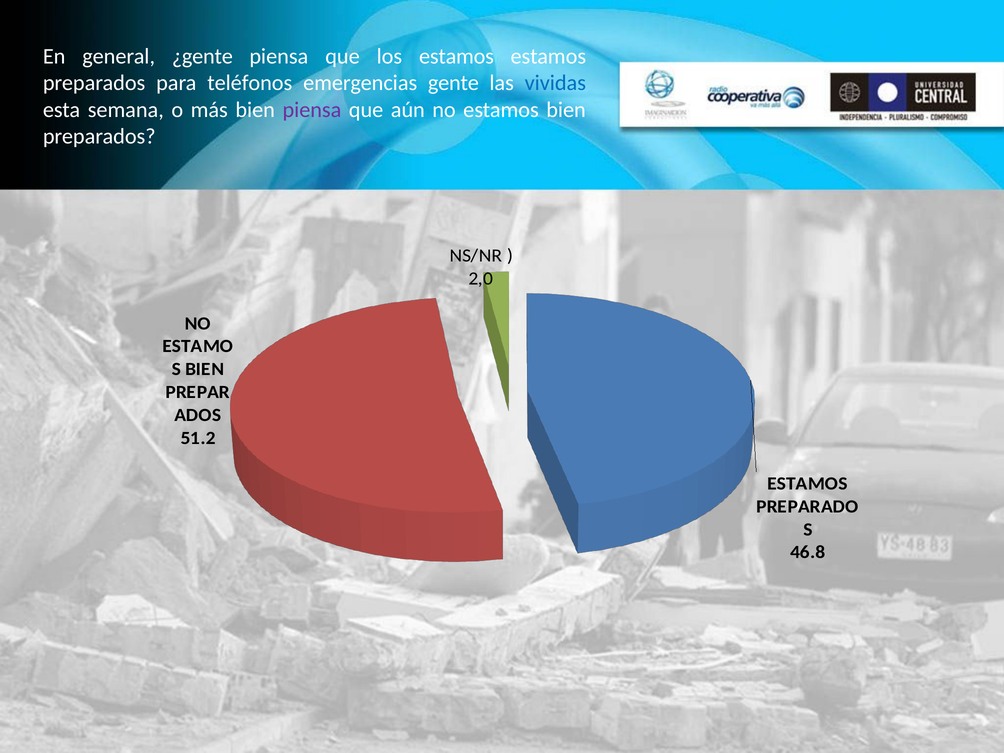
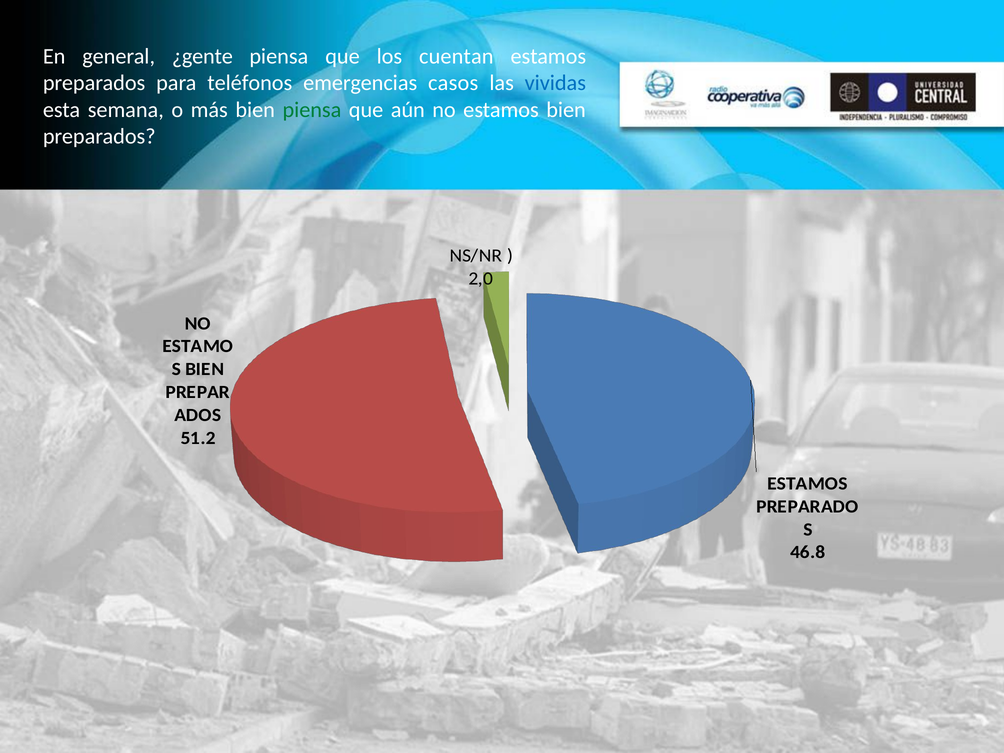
los estamos: estamos -> cuentan
gente: gente -> casos
piensa at (312, 110) colour: purple -> green
